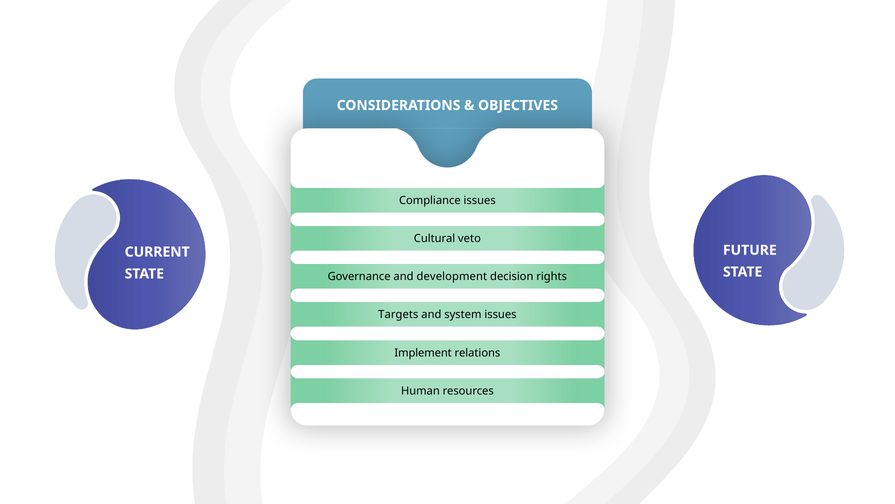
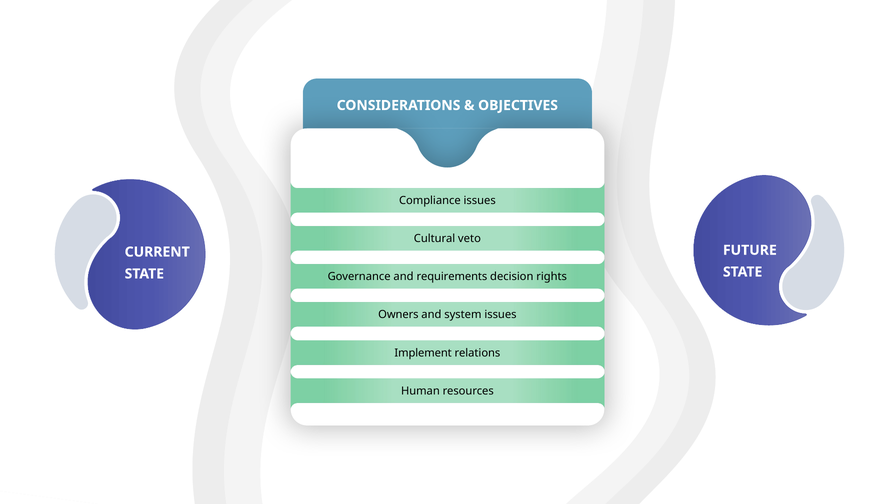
development: development -> requirements
Targets: Targets -> Owners
